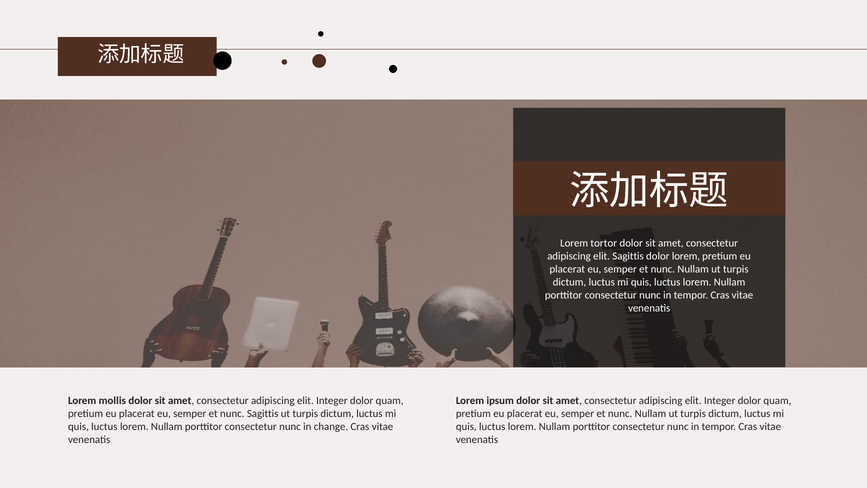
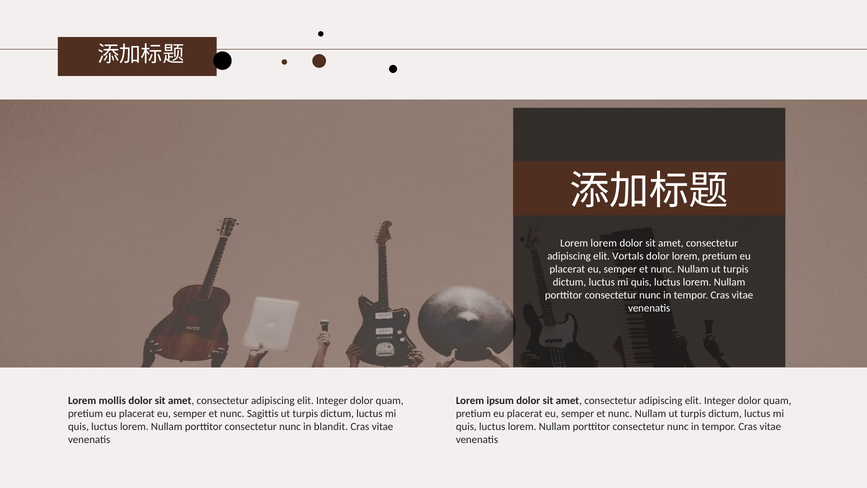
Lorem tortor: tortor -> lorem
elit Sagittis: Sagittis -> Vortals
change: change -> blandit
